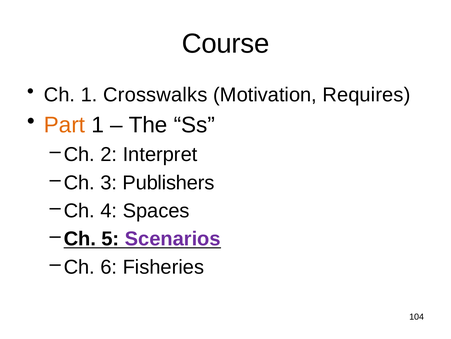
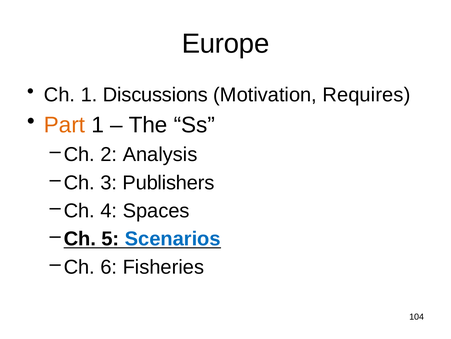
Course: Course -> Europe
Crosswalks: Crosswalks -> Discussions
Interpret: Interpret -> Analysis
Scenarios colour: purple -> blue
